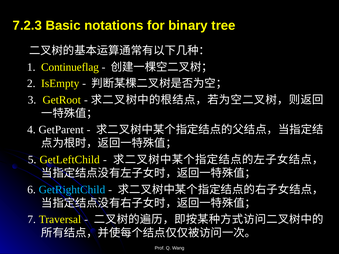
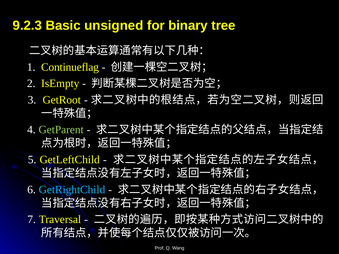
7.2.3: 7.2.3 -> 9.2.3
notations: notations -> unsigned
GetParent colour: white -> light green
